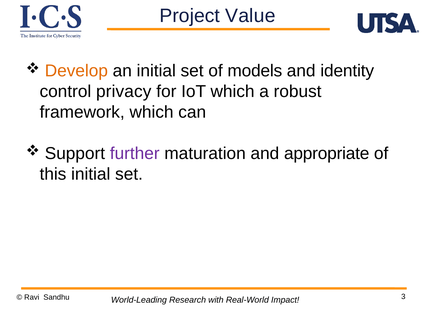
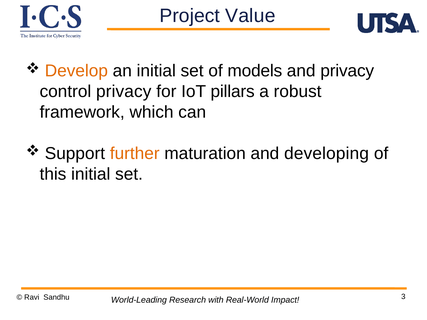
and identity: identity -> privacy
IoT which: which -> pillars
further colour: purple -> orange
appropriate: appropriate -> developing
